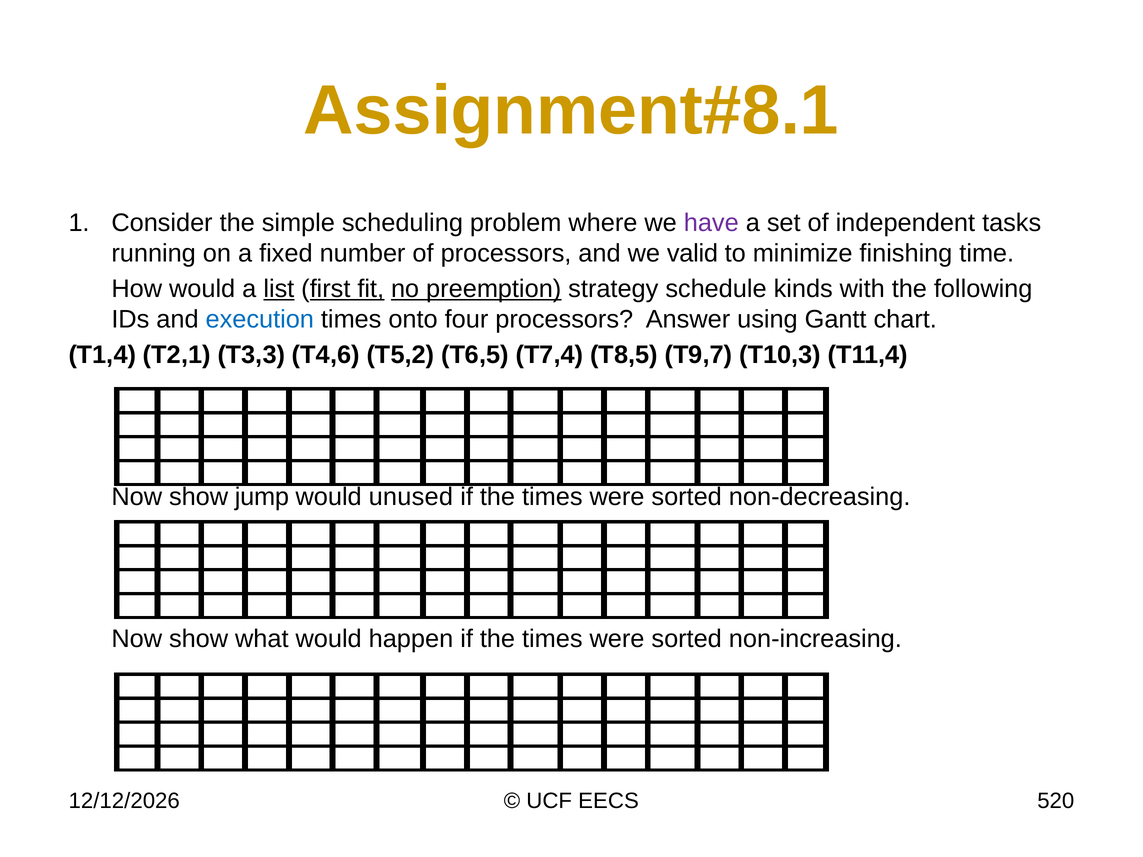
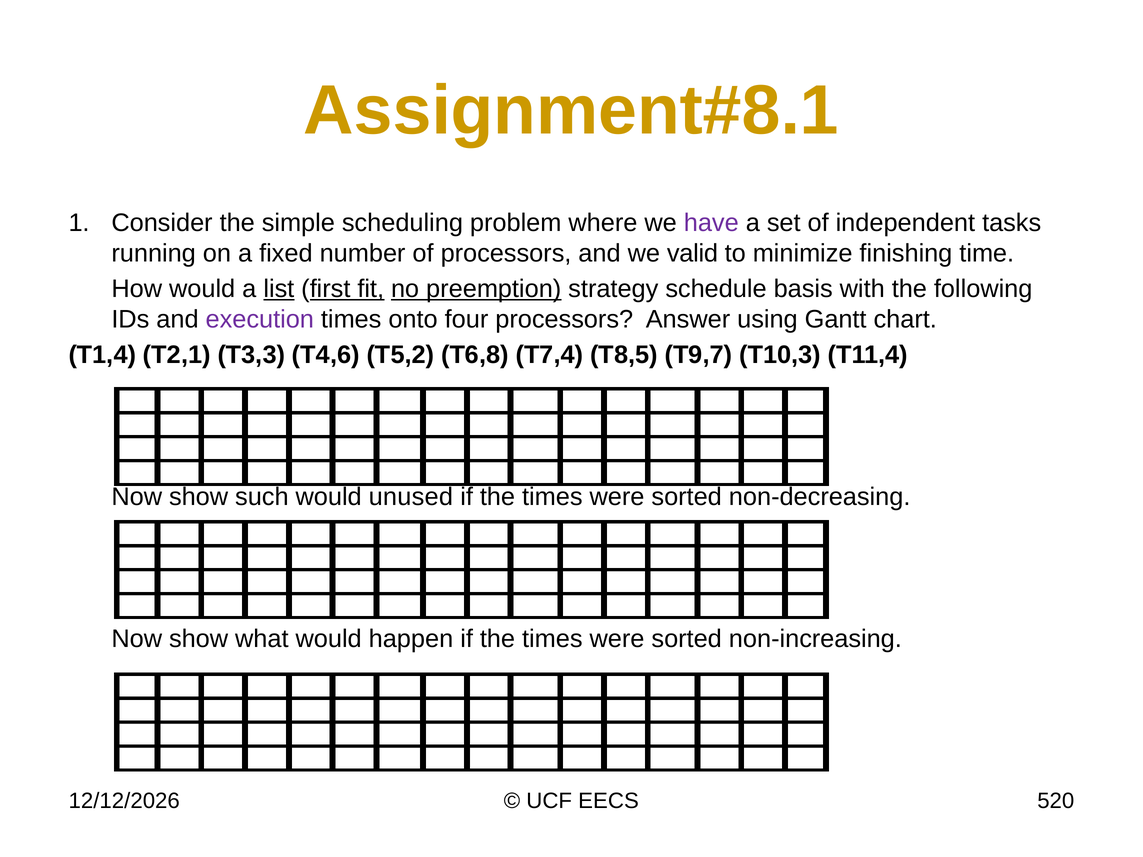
kinds: kinds -> basis
execution colour: blue -> purple
T6,5: T6,5 -> T6,8
jump: jump -> such
